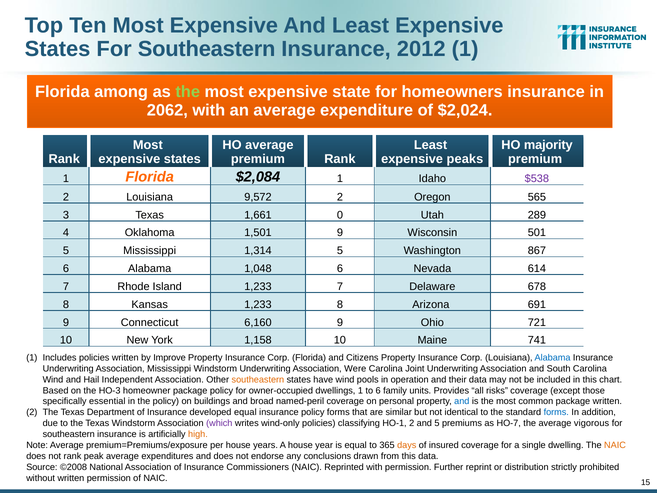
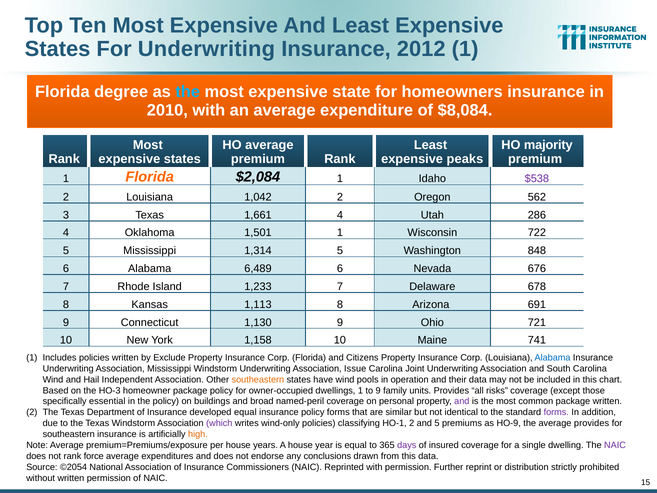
States For Southeastern: Southeastern -> Underwriting
among: among -> degree
the at (188, 92) colour: light green -> light blue
2062: 2062 -> 2010
$2,024: $2,024 -> $8,084
9,572: 9,572 -> 1,042
565: 565 -> 562
1,661 0: 0 -> 4
289: 289 -> 286
1,501 9: 9 -> 1
501: 501 -> 722
867: 867 -> 848
1,048: 1,048 -> 6,489
614: 614 -> 676
Kansas 1,233: 1,233 -> 1,113
6,160: 6,160 -> 1,130
Improve: Improve -> Exclude
Were: Were -> Issue
to 6: 6 -> 9
and at (462, 401) colour: blue -> purple
forms at (556, 412) colour: blue -> purple
HO-7: HO-7 -> HO-9
average vigorous: vigorous -> provides
days colour: orange -> purple
NAIC at (615, 445) colour: orange -> purple
peak: peak -> force
©2008: ©2008 -> ©2054
